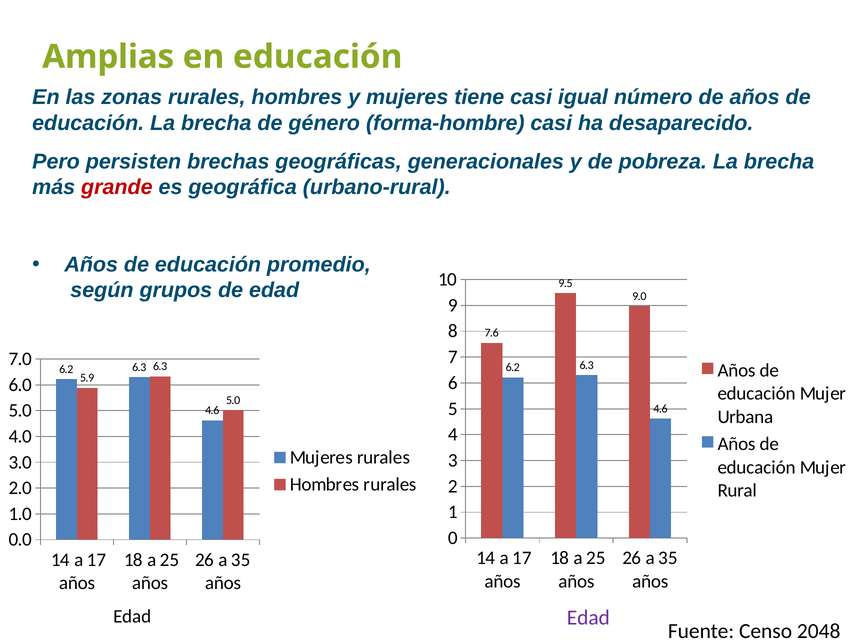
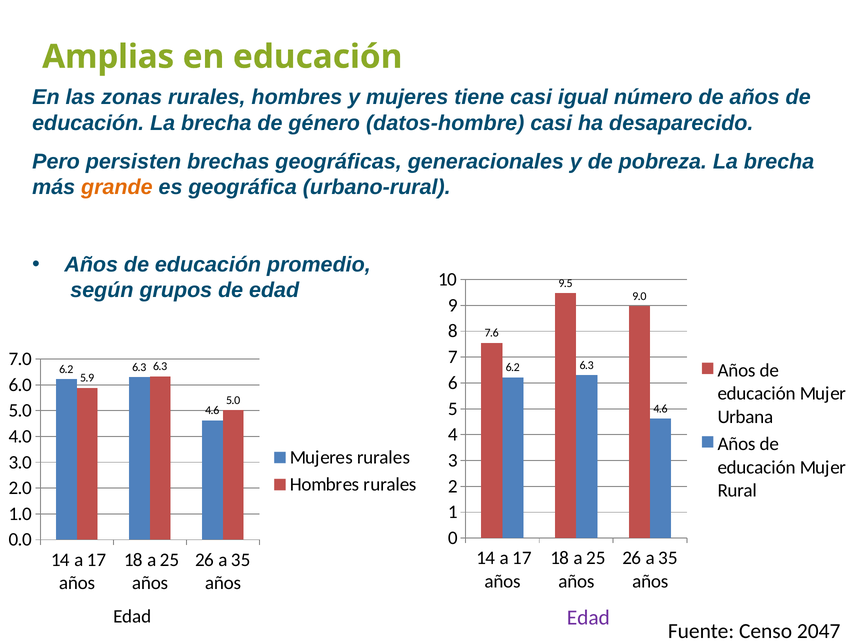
forma-hombre: forma-hombre -> datos-hombre
grande colour: red -> orange
2048: 2048 -> 2047
